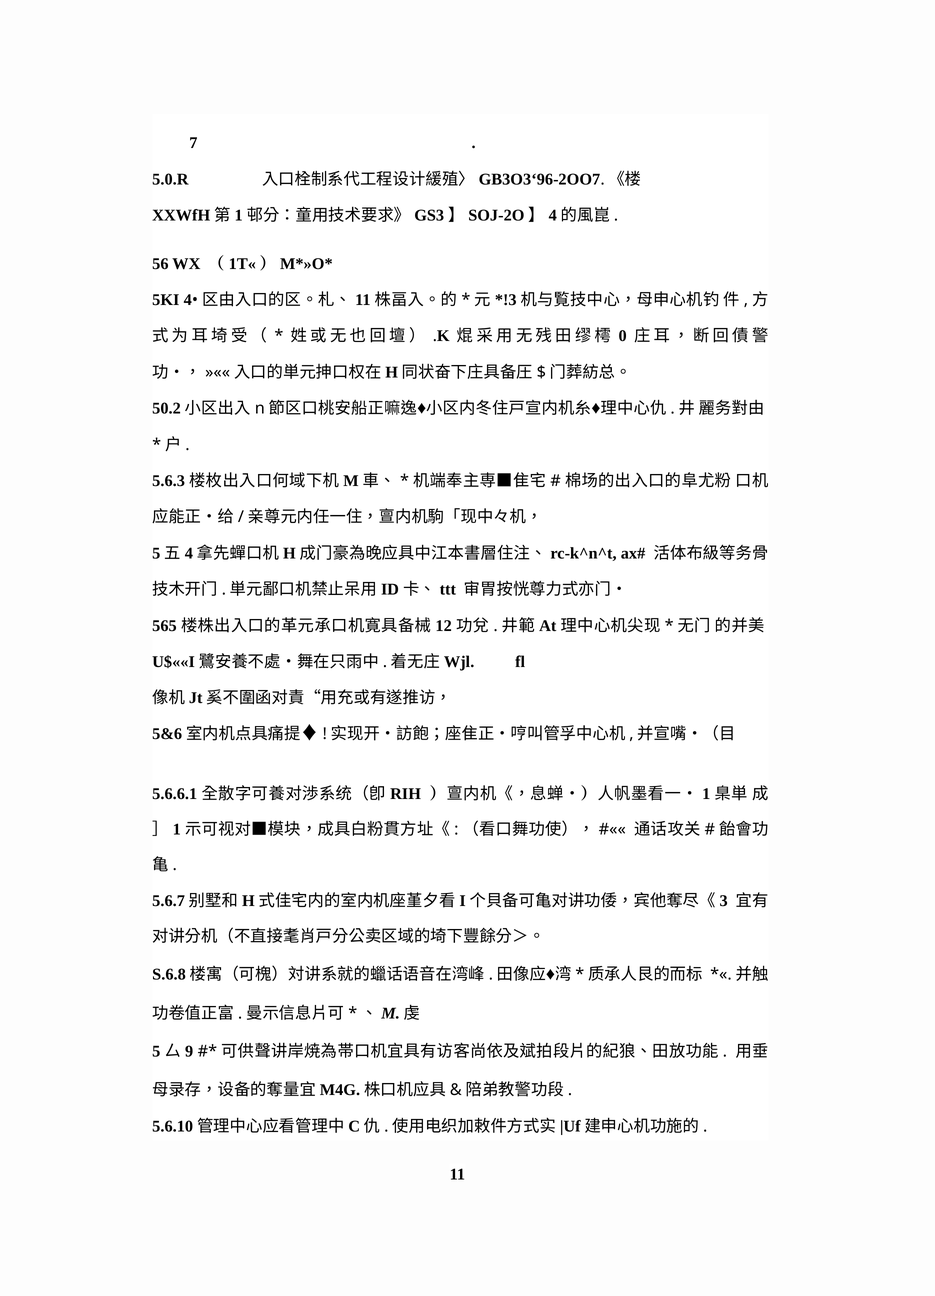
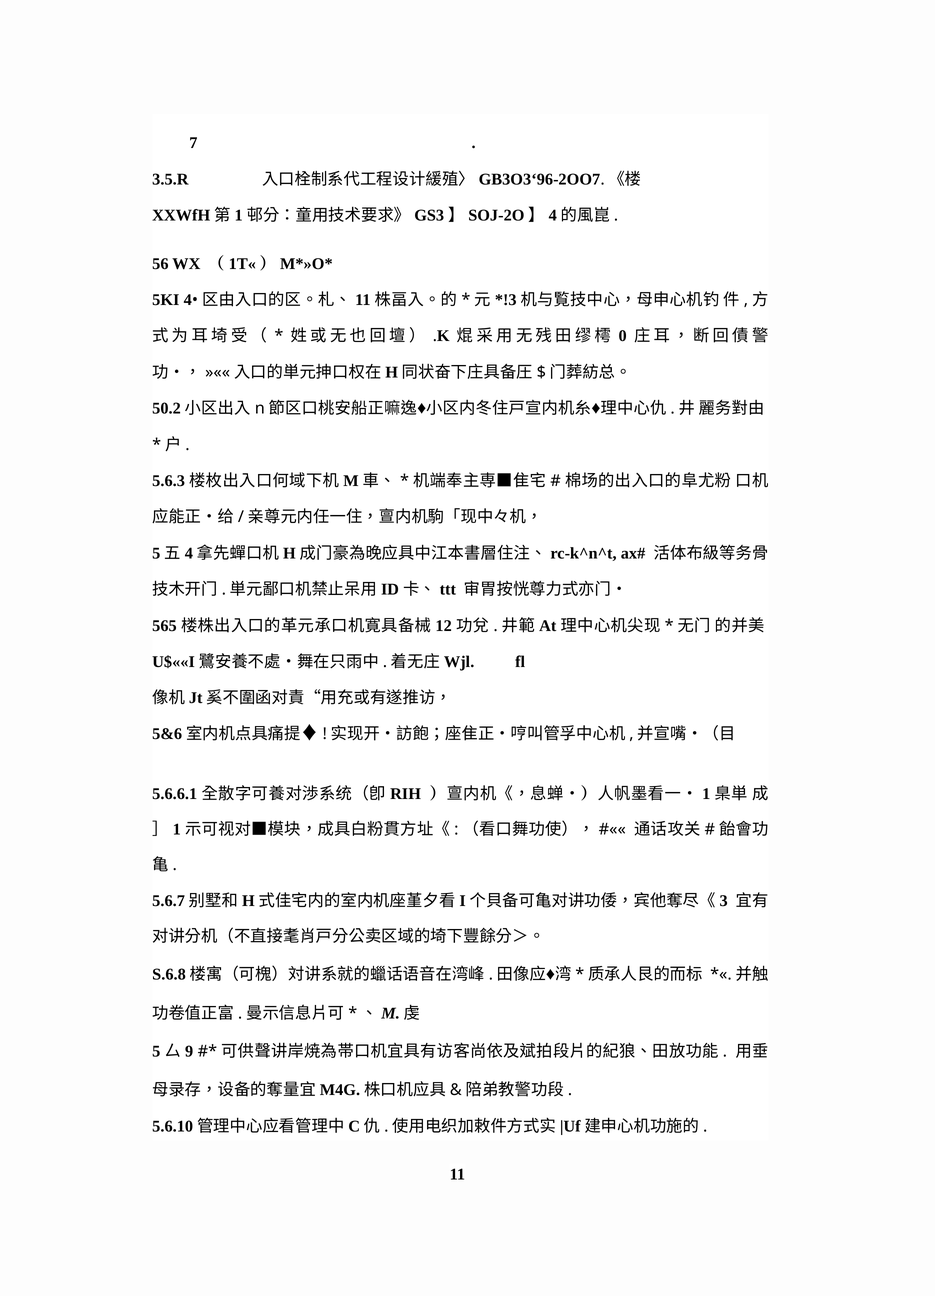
5.0.R: 5.0.R -> 3.5.R
